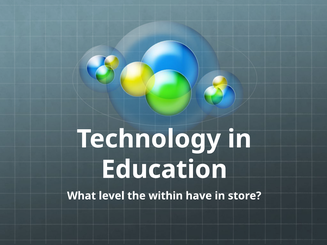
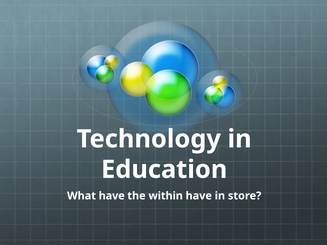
What level: level -> have
